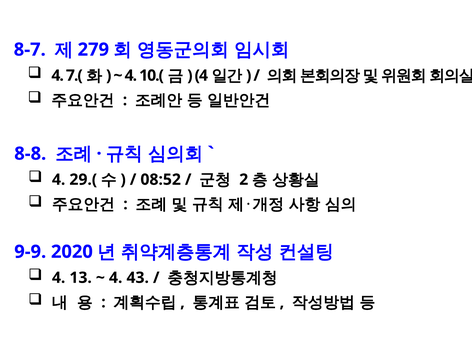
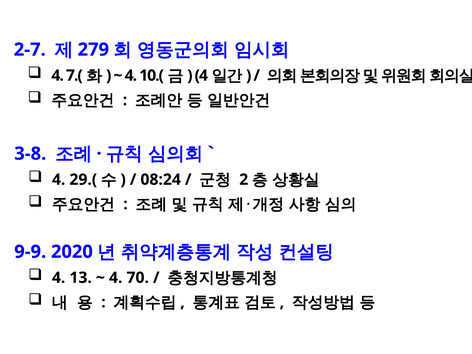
8-7: 8-7 -> 2-7
8-8: 8-8 -> 3-8
08:52: 08:52 -> 08:24
43: 43 -> 70
